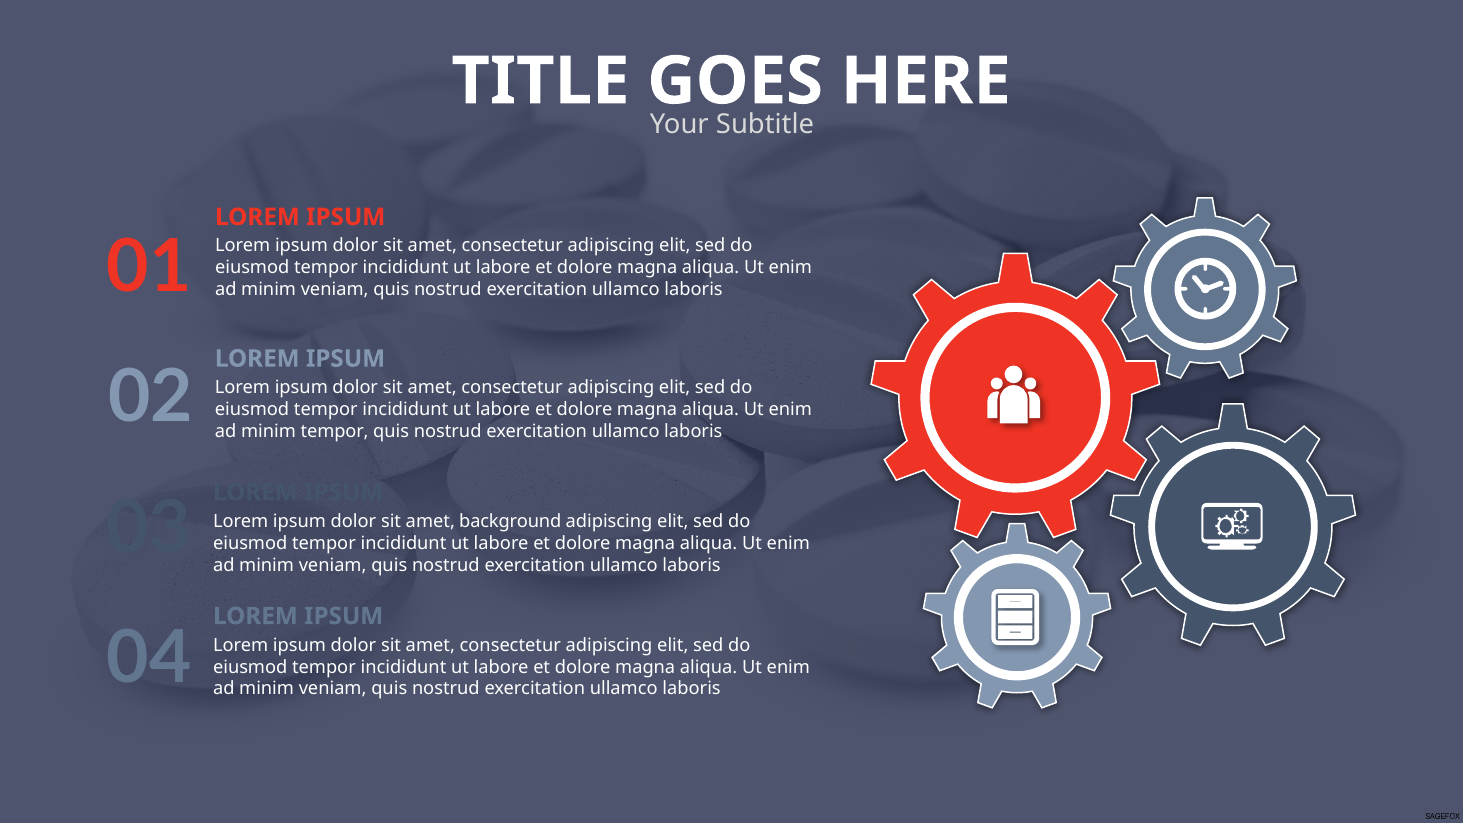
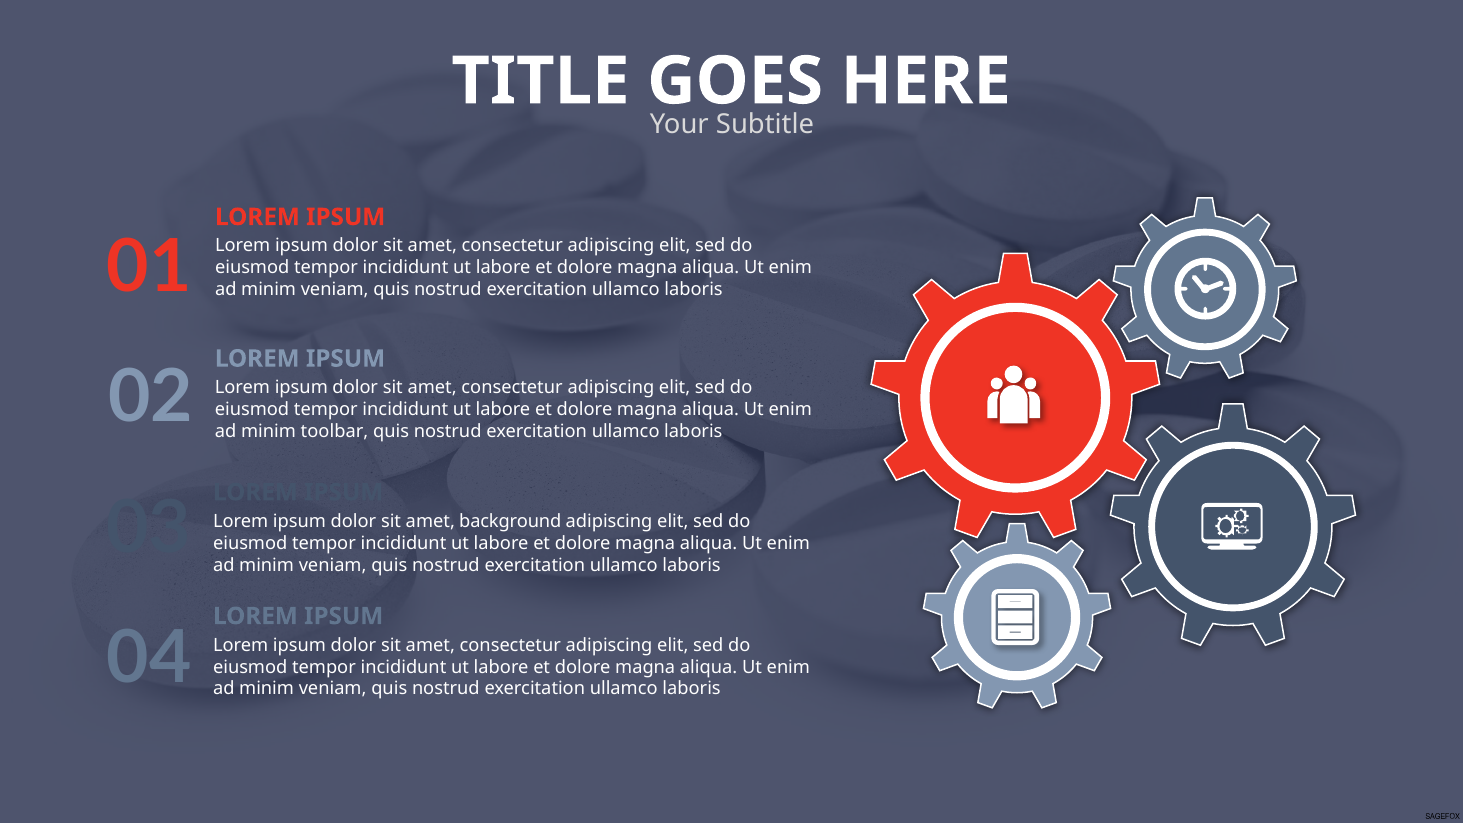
minim tempor: tempor -> toolbar
